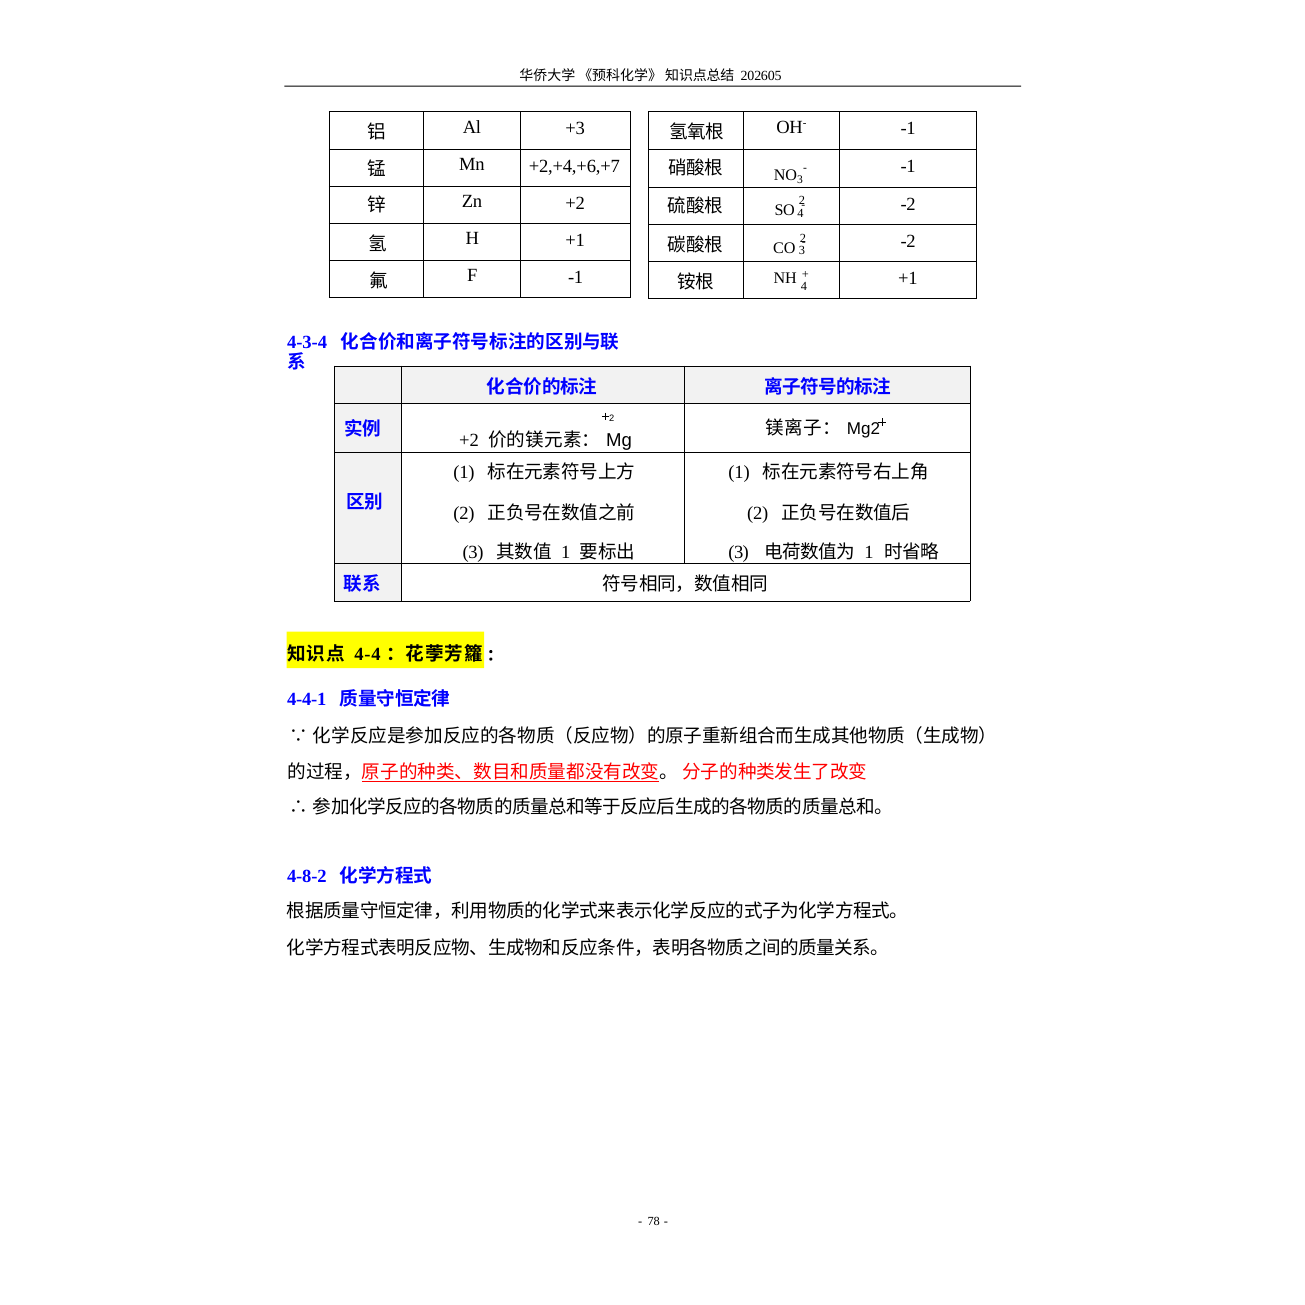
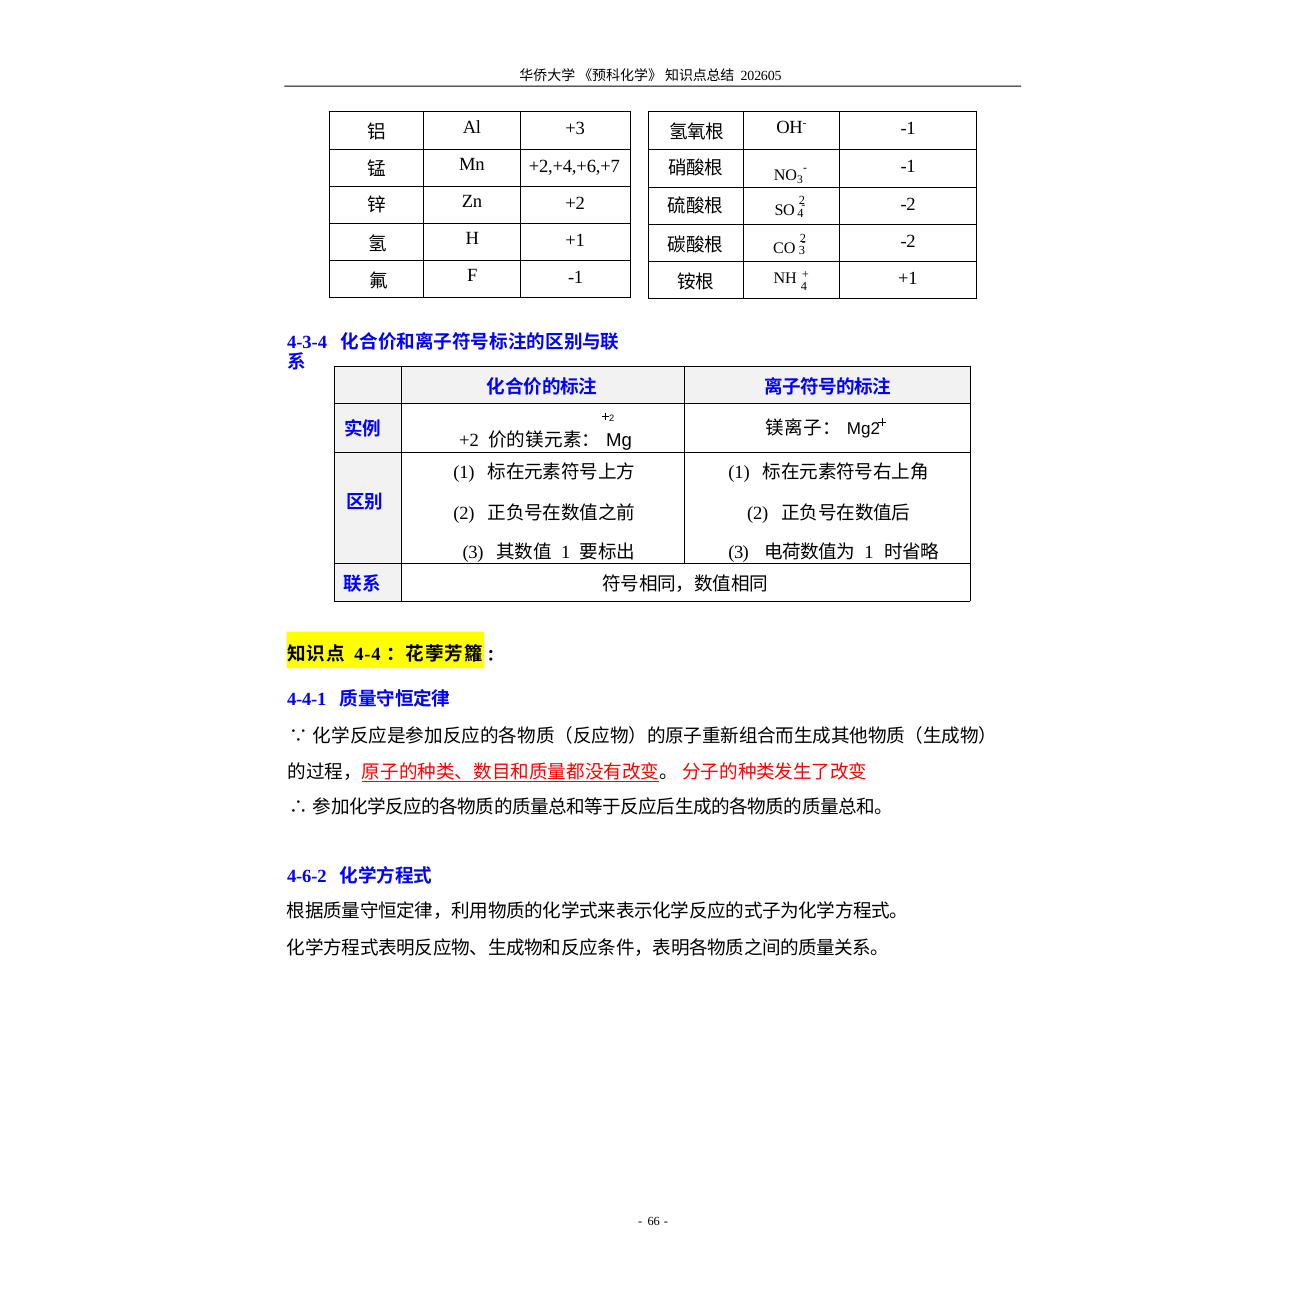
4-8-2: 4-8-2 -> 4-6-2
78: 78 -> 66
